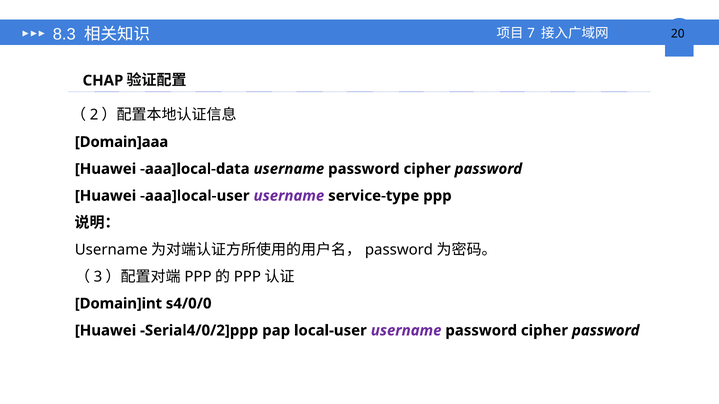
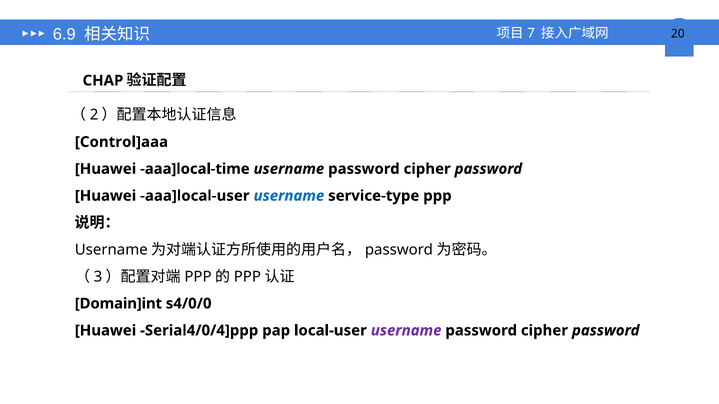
8.3: 8.3 -> 6.9
Domain]aaa: Domain]aaa -> Control]aaa
aaa]local-data: aaa]local-data -> aaa]local-time
username at (289, 196) colour: purple -> blue
Serial4/0/2]ppp: Serial4/0/2]ppp -> Serial4/0/4]ppp
